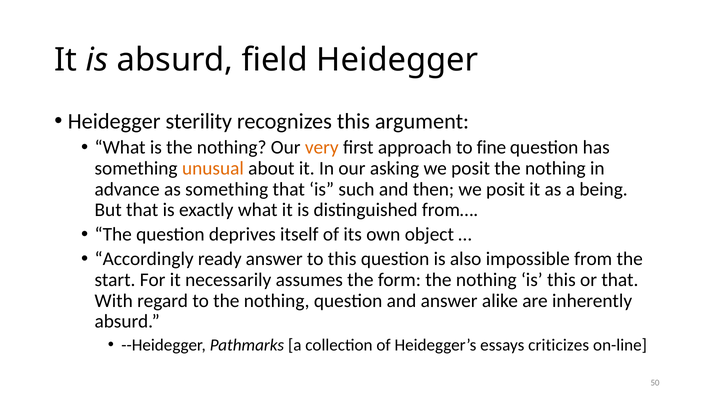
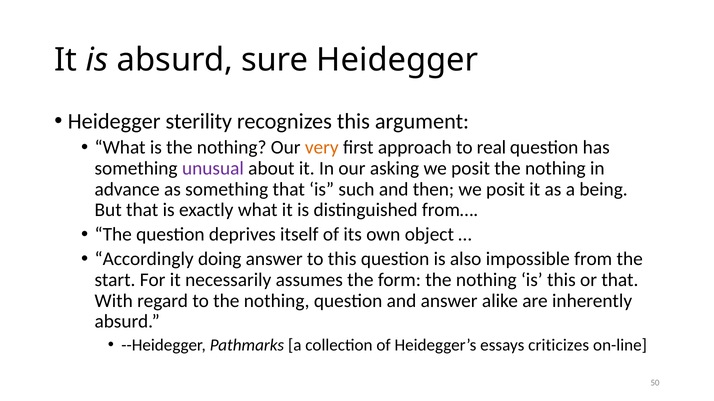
field: field -> sure
fine: fine -> real
unusual colour: orange -> purple
ready: ready -> doing
